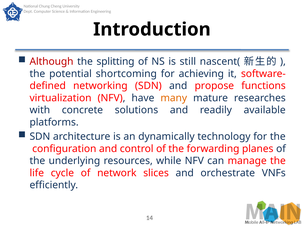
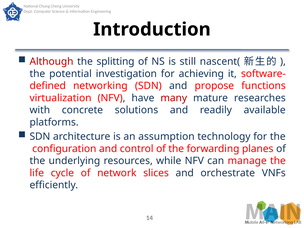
shortcoming: shortcoming -> investigation
many colour: orange -> red
dynamically: dynamically -> assumption
